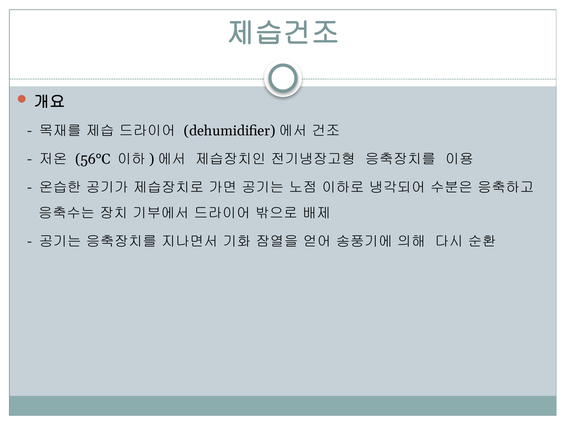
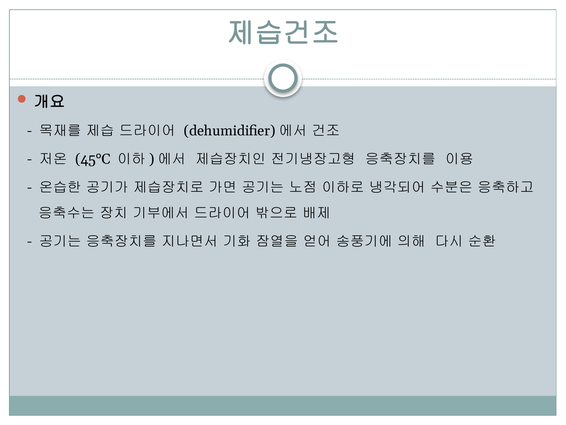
56°C: 56°C -> 45°C
